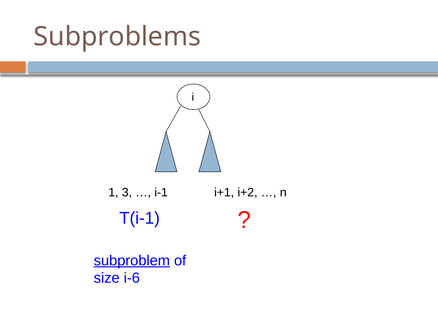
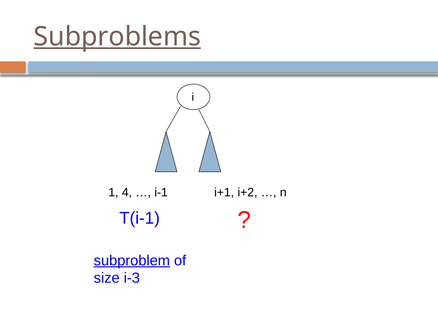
Subproblems underline: none -> present
3: 3 -> 4
i-6: i-6 -> i-3
